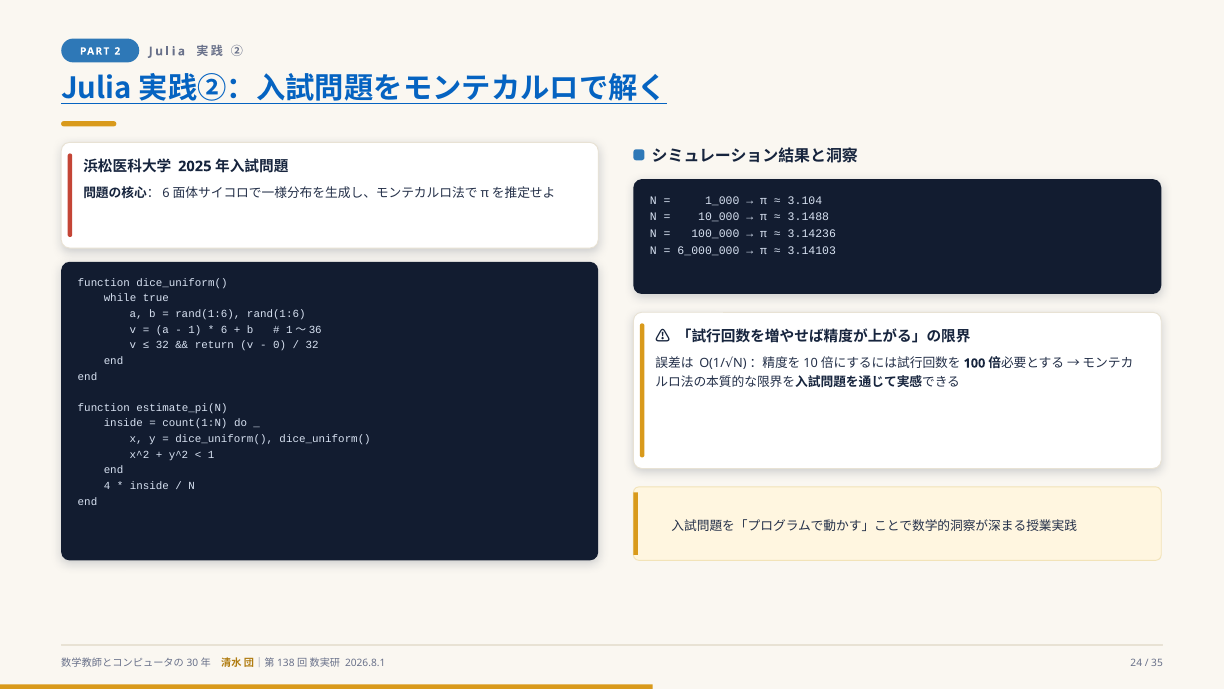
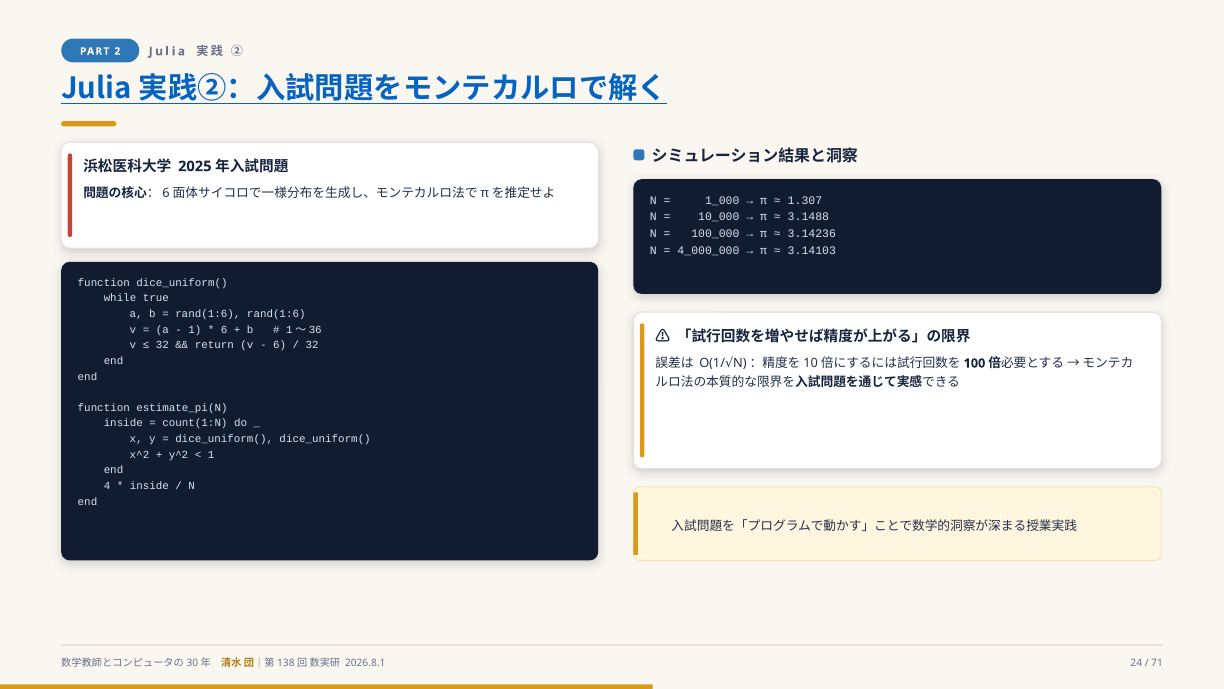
3.104: 3.104 -> 1.307
6_000_000: 6_000_000 -> 4_000_000
0 at (280, 345): 0 -> 6
35: 35 -> 71
